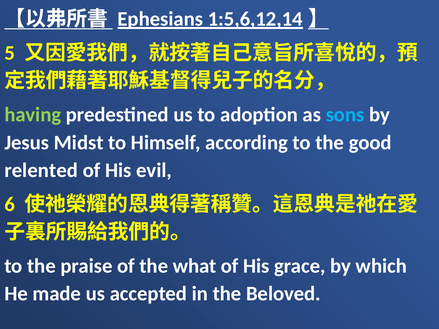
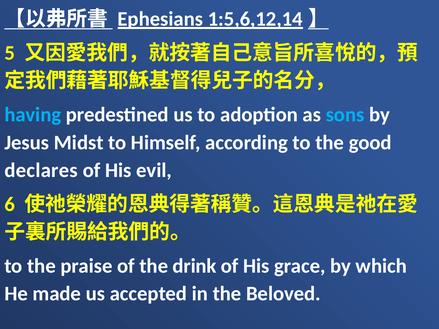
having colour: light green -> light blue
relented: relented -> declares
what: what -> drink
